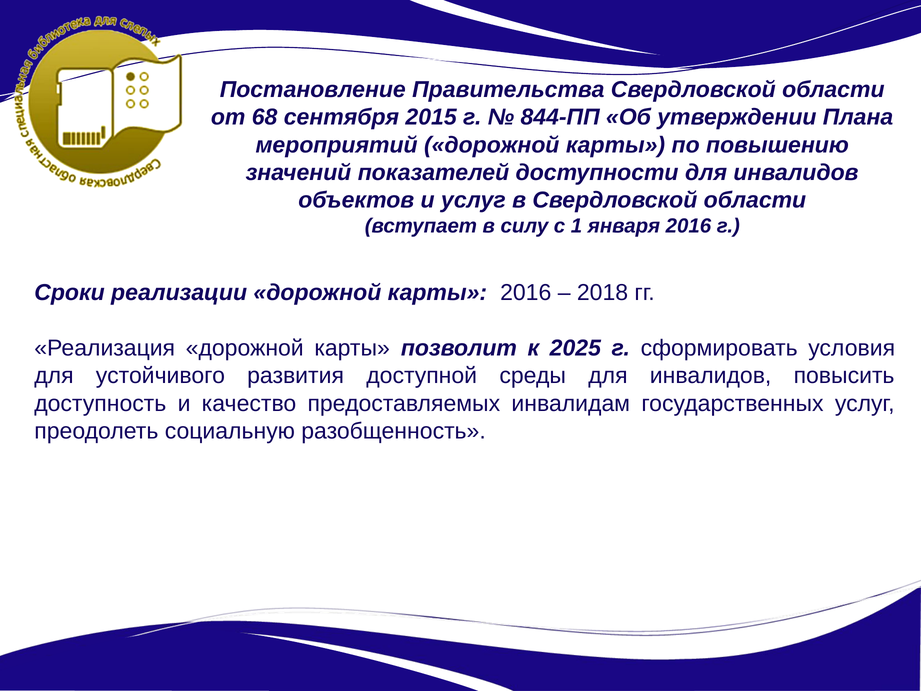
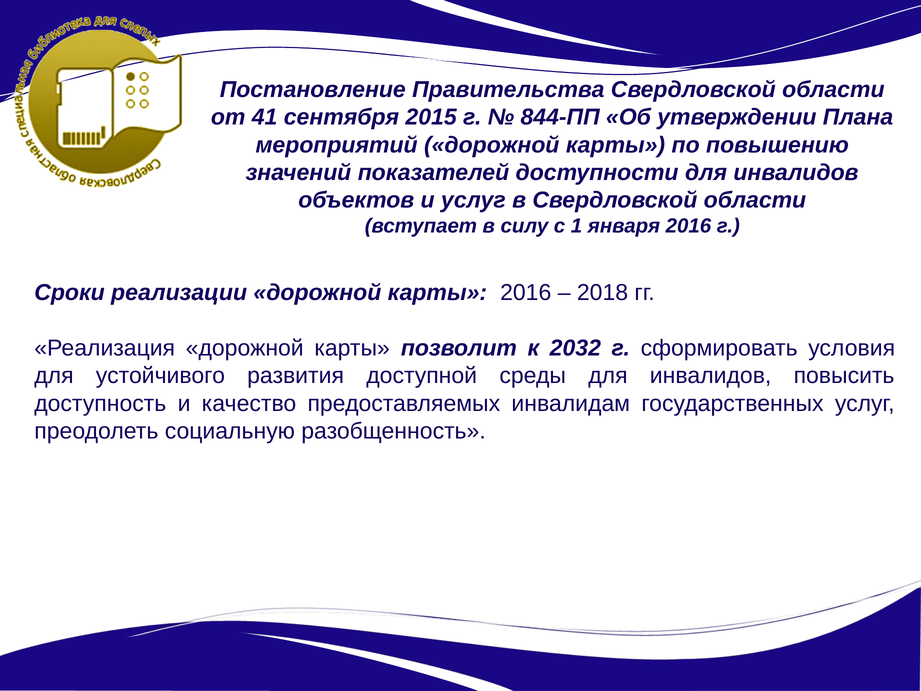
68: 68 -> 41
2025: 2025 -> 2032
